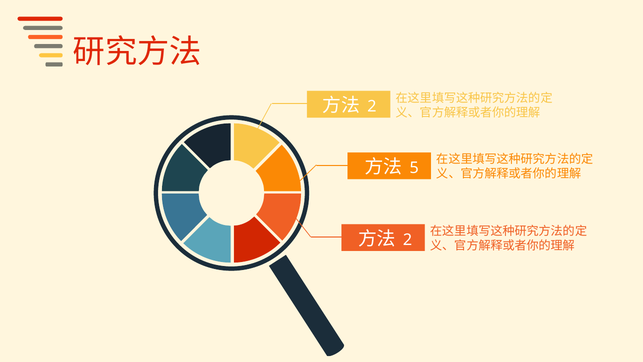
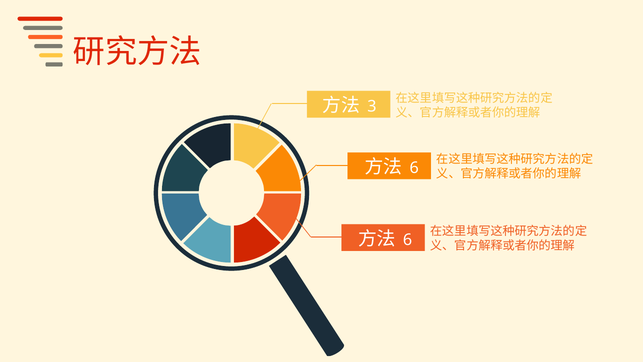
2 at (372, 107): 2 -> 3
5 at (414, 168): 5 -> 6
2 at (408, 240): 2 -> 6
